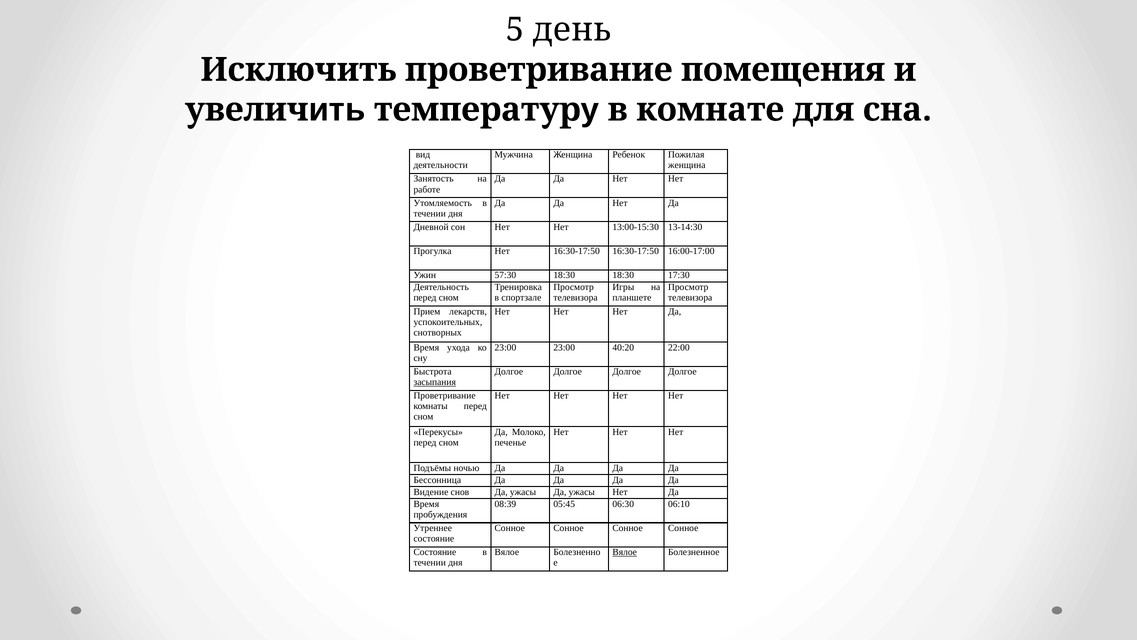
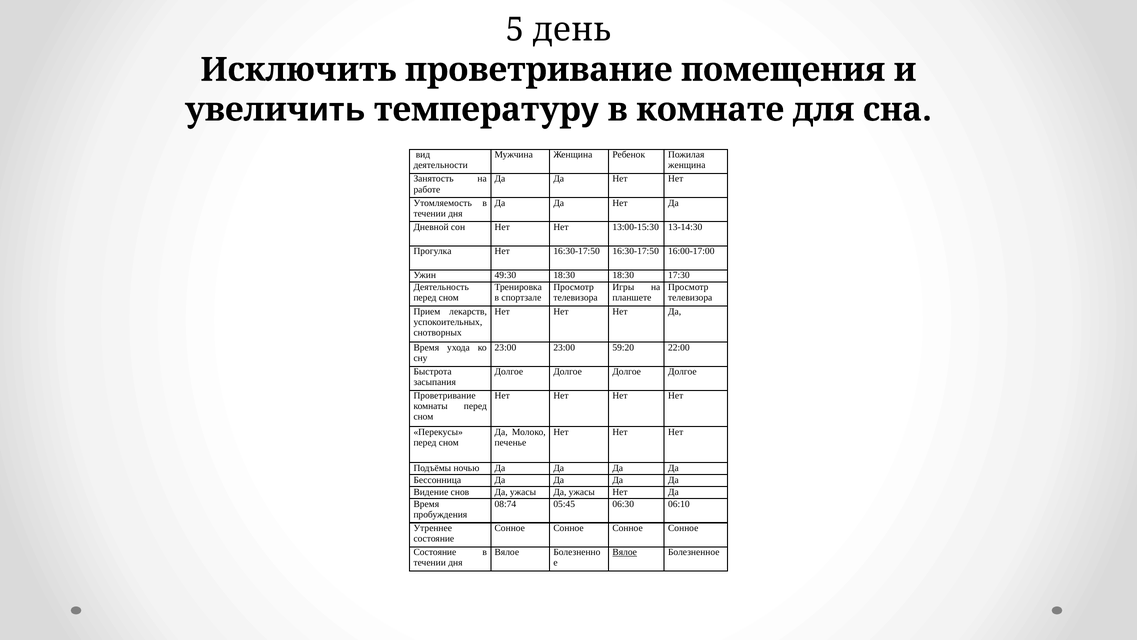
57:30: 57:30 -> 49:30
40:20: 40:20 -> 59:20
засыпания underline: present -> none
08:39: 08:39 -> 08:74
